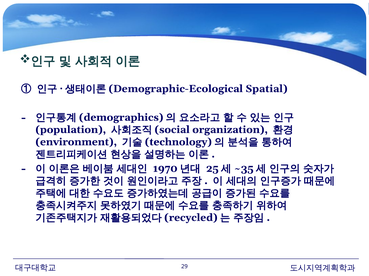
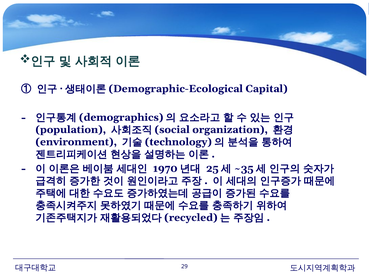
Spatial: Spatial -> Capital
